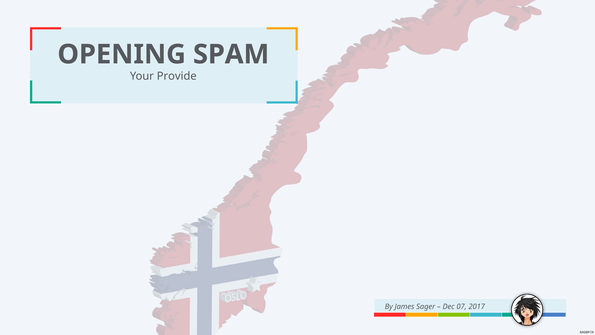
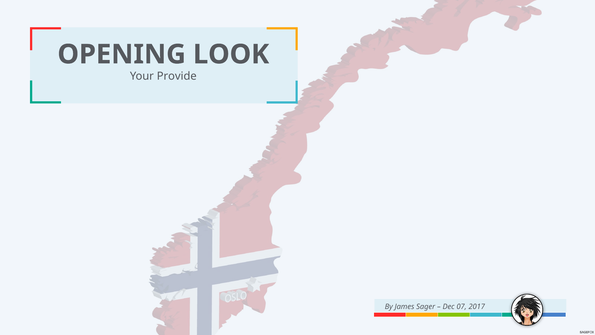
SPAM: SPAM -> LOOK
